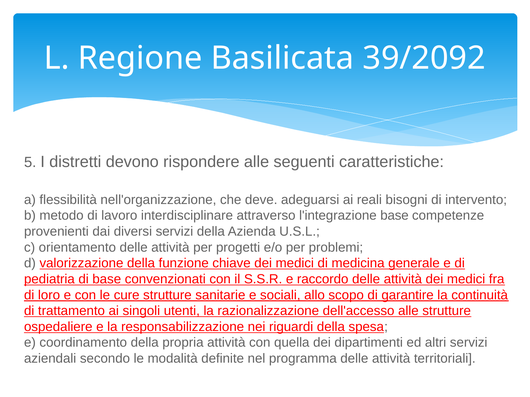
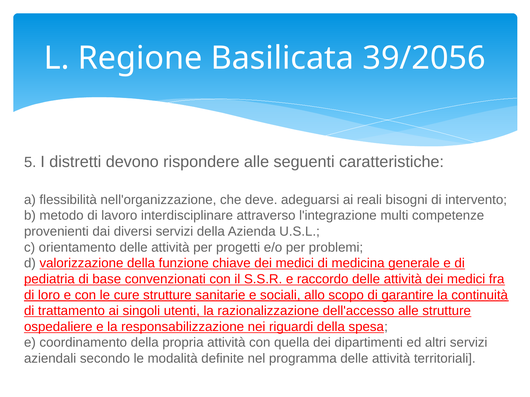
39/2092: 39/2092 -> 39/2056
l'integrazione base: base -> multi
